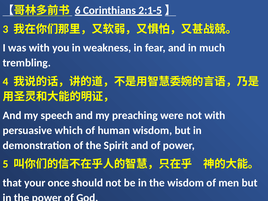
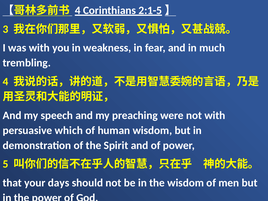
6 at (78, 10): 6 -> 4
once: once -> days
